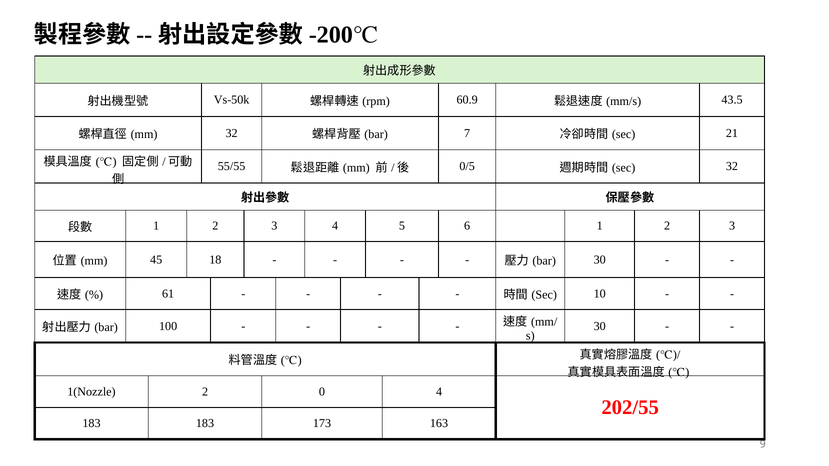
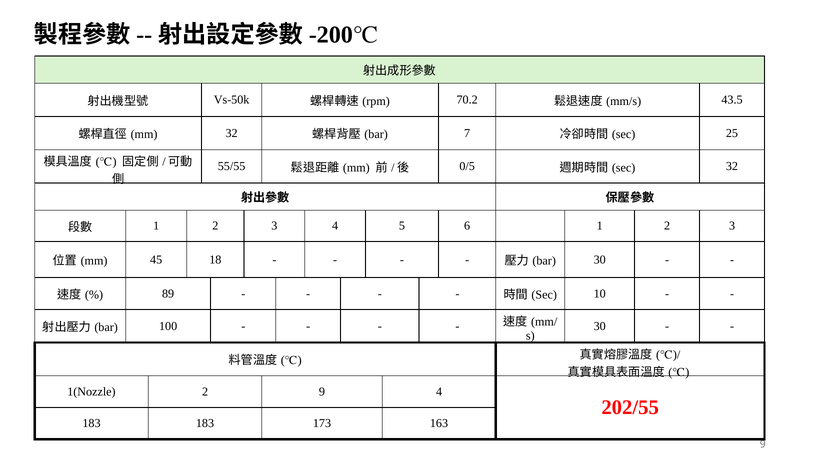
60.9: 60.9 -> 70.2
21: 21 -> 25
61: 61 -> 89
2 0: 0 -> 9
